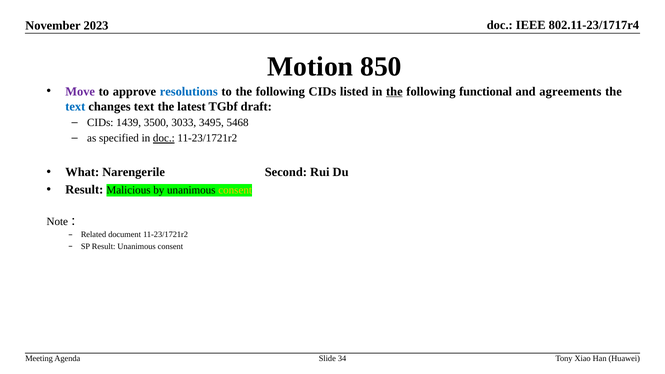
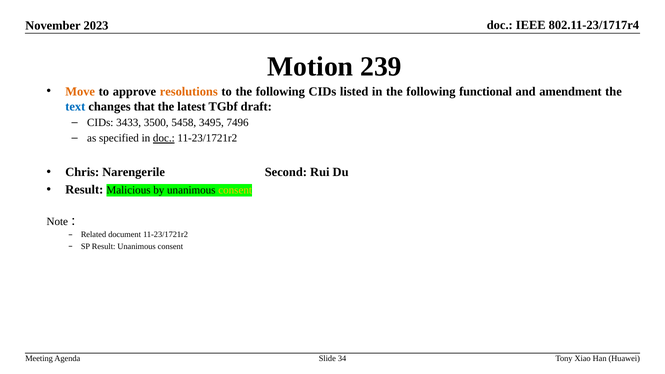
850: 850 -> 239
Move colour: purple -> orange
resolutions colour: blue -> orange
the at (394, 92) underline: present -> none
agreements: agreements -> amendment
changes text: text -> that
1439: 1439 -> 3433
3033: 3033 -> 5458
5468: 5468 -> 7496
What: What -> Chris
